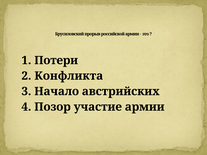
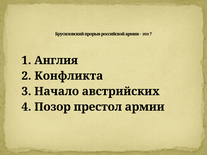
Потери: Потери -> Англия
участие: участие -> престол
